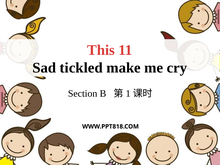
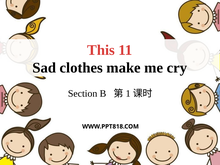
tickled: tickled -> clothes
